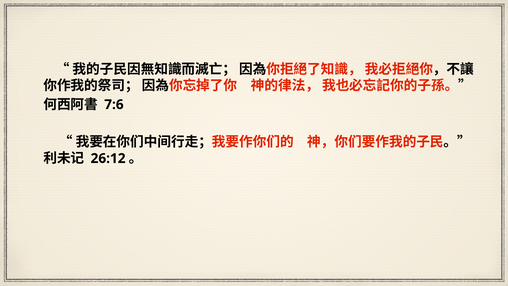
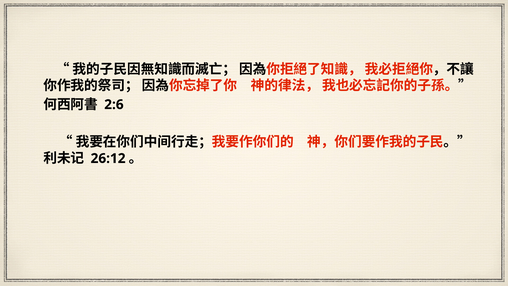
7:6: 7:6 -> 2:6
